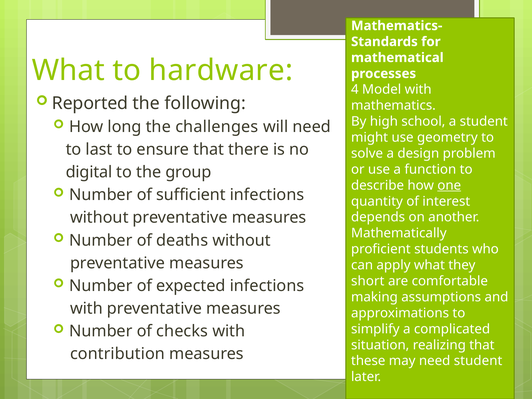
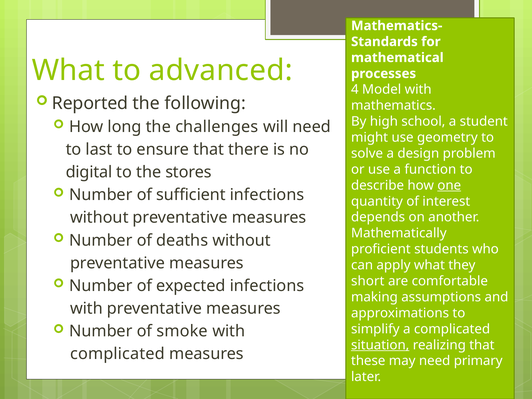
hardware: hardware -> advanced
group: group -> stores
checks: checks -> smoke
situation underline: none -> present
contribution at (118, 354): contribution -> complicated
need student: student -> primary
